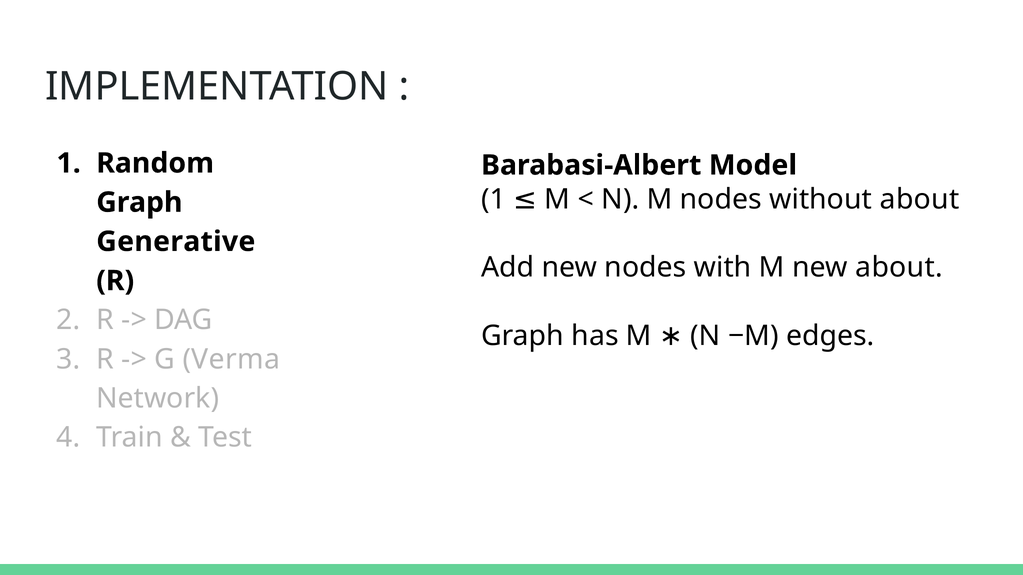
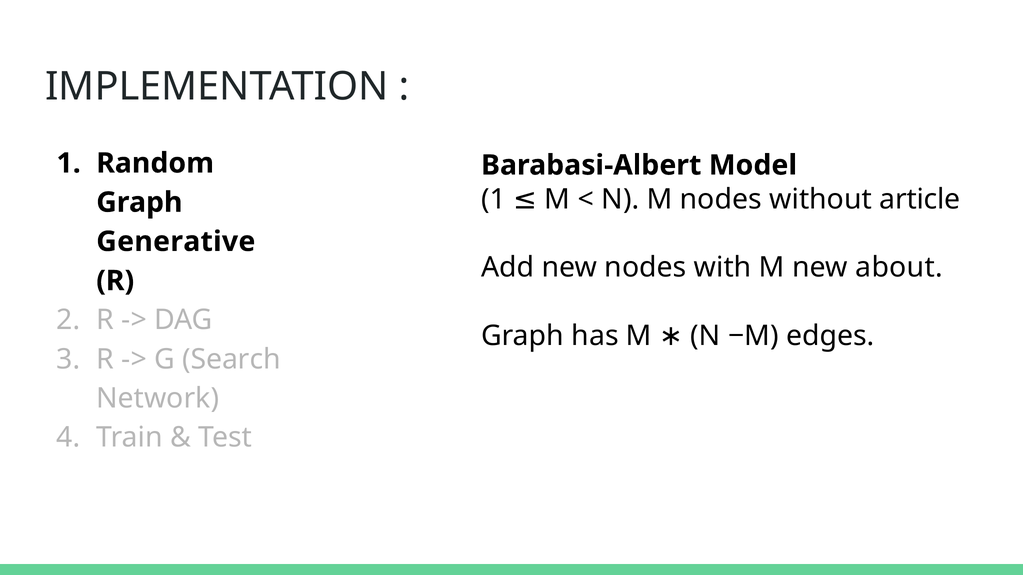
without about: about -> article
Verma: Verma -> Search
